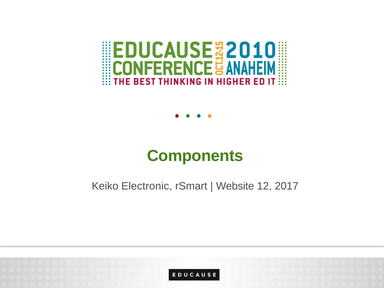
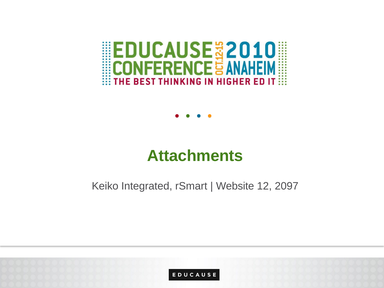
Components: Components -> Attachments
Electronic: Electronic -> Integrated
2017: 2017 -> 2097
